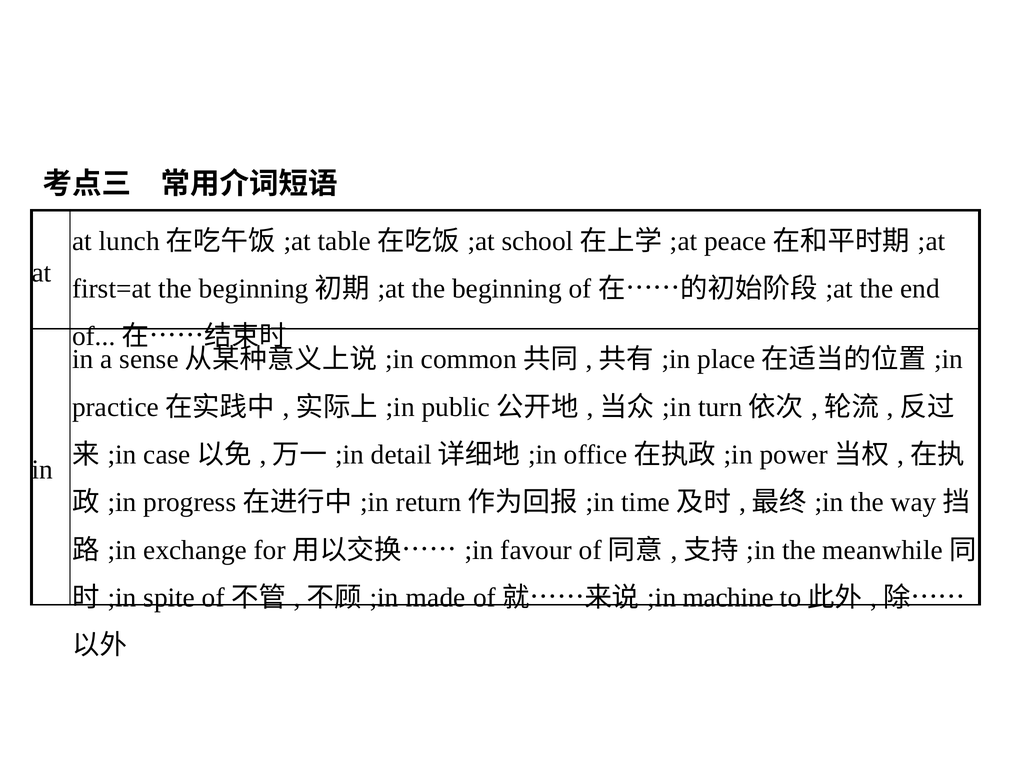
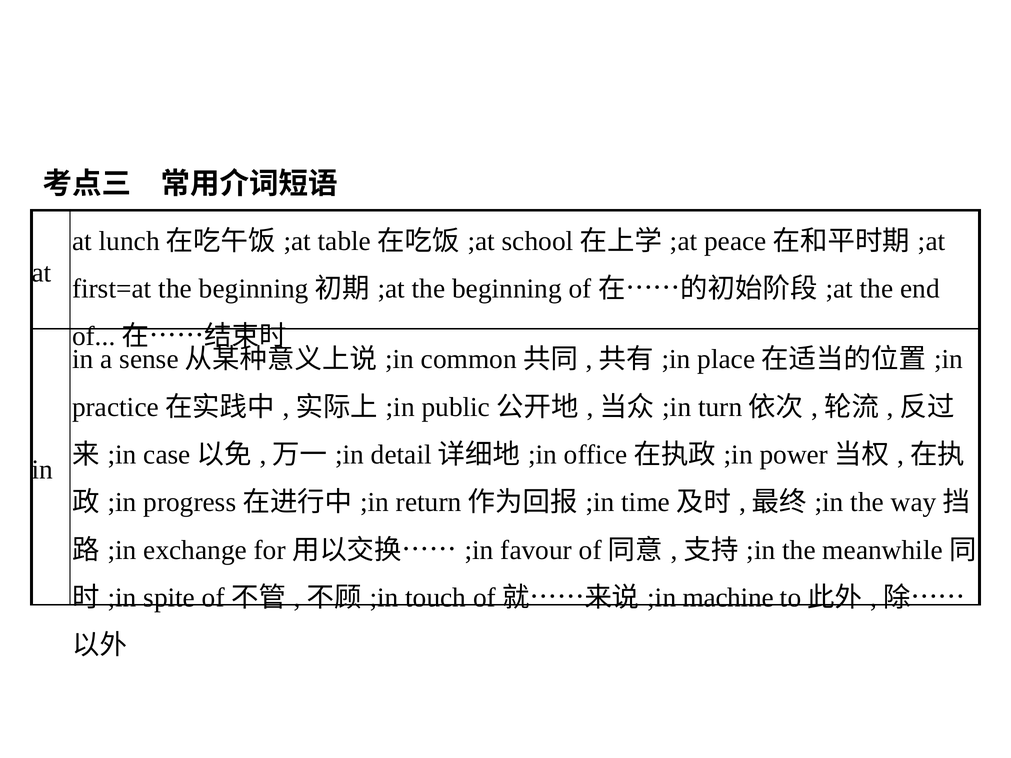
made: made -> touch
